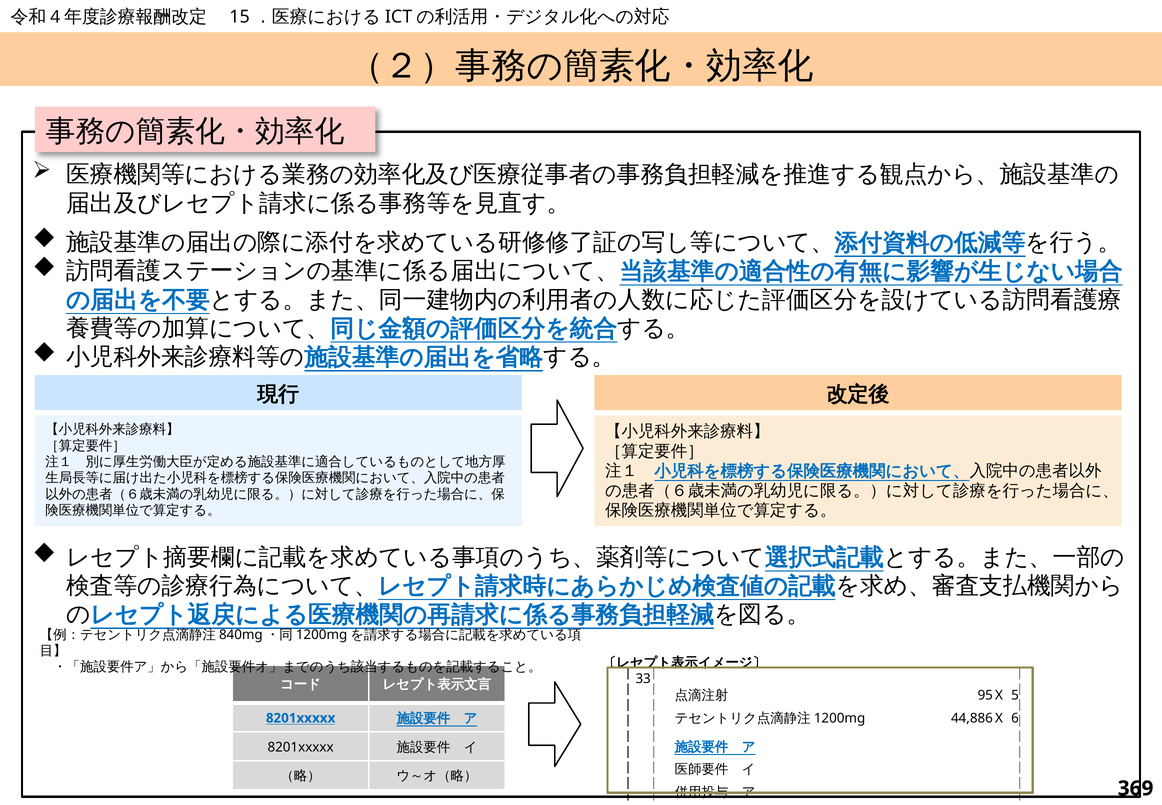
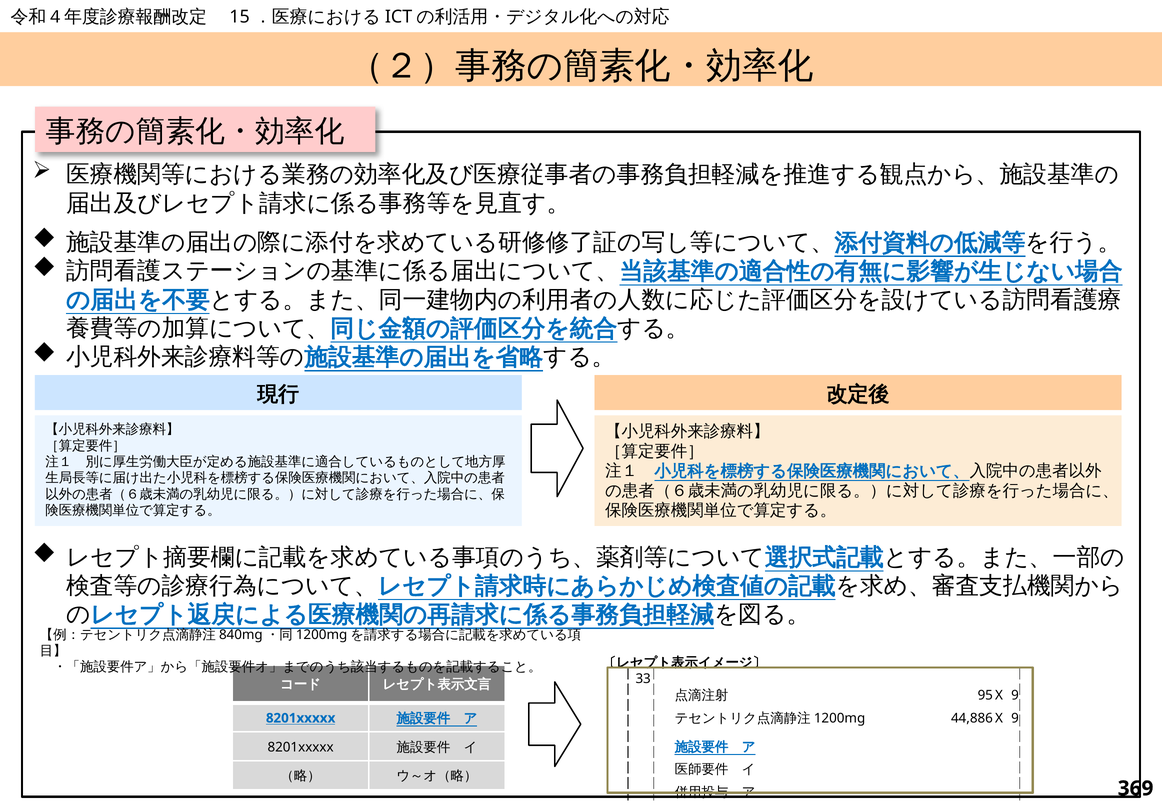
5 at (1015, 695): 5 -> 9
6 at (1015, 718): 6 -> 9
